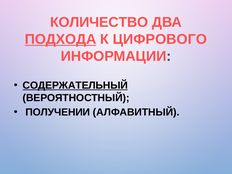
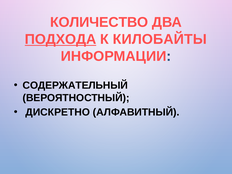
ЦИФРОВОГО: ЦИФРОВОГО -> КИЛОБАЙТЫ
СОДЕРЖАТЕЛЬНЫЙ underline: present -> none
ПОЛУЧЕНИИ: ПОЛУЧЕНИИ -> ДИСКРЕТНО
